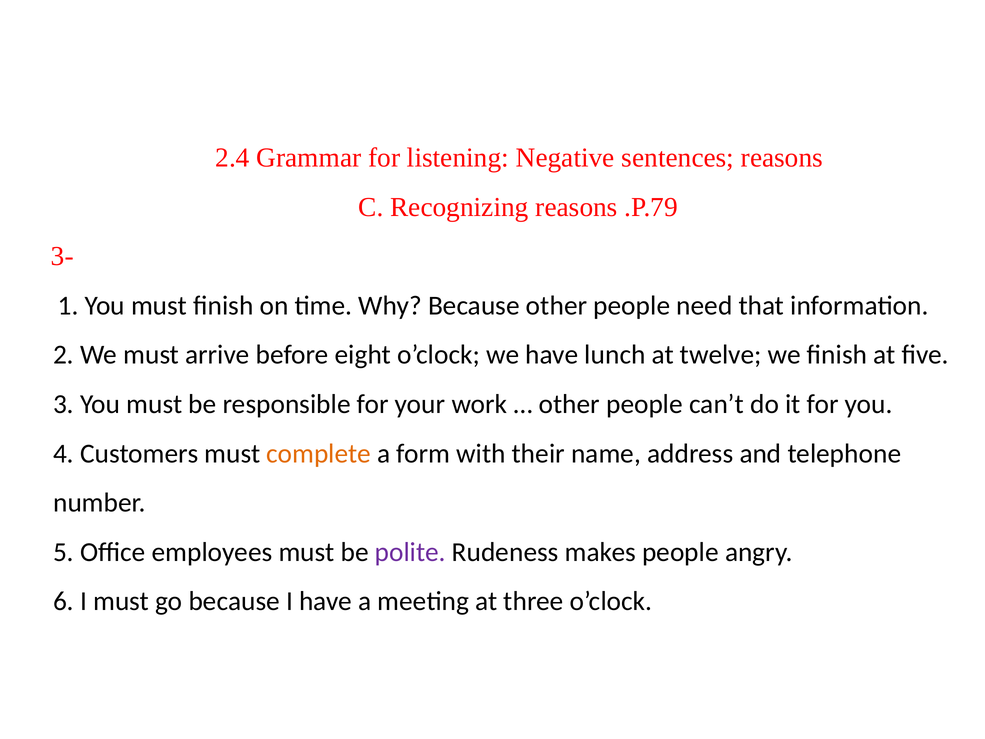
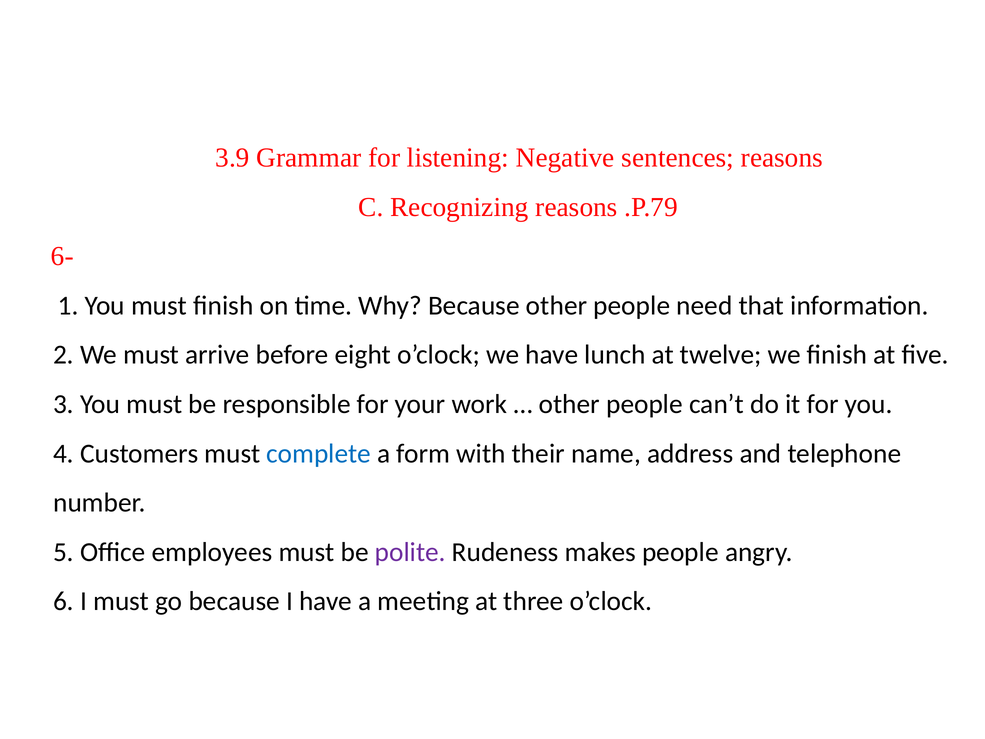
2.4: 2.4 -> 3.9
3-: 3- -> 6-
complete colour: orange -> blue
